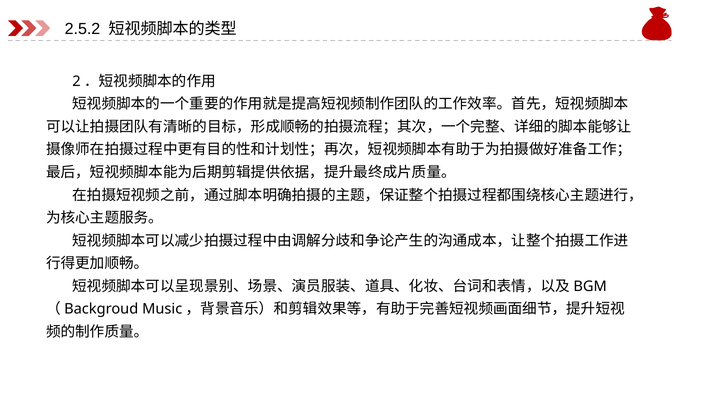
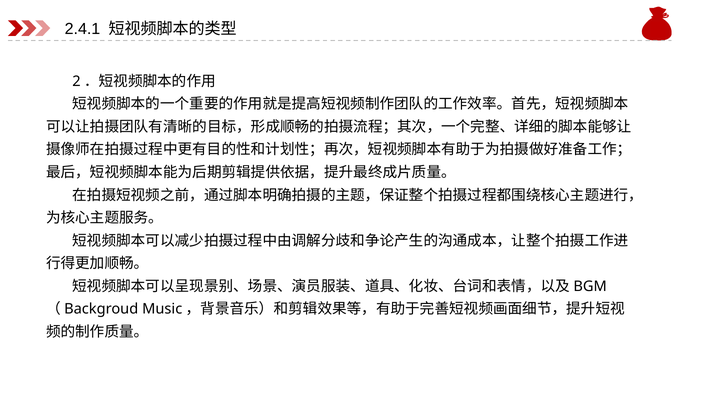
2.5.2: 2.5.2 -> 2.4.1
